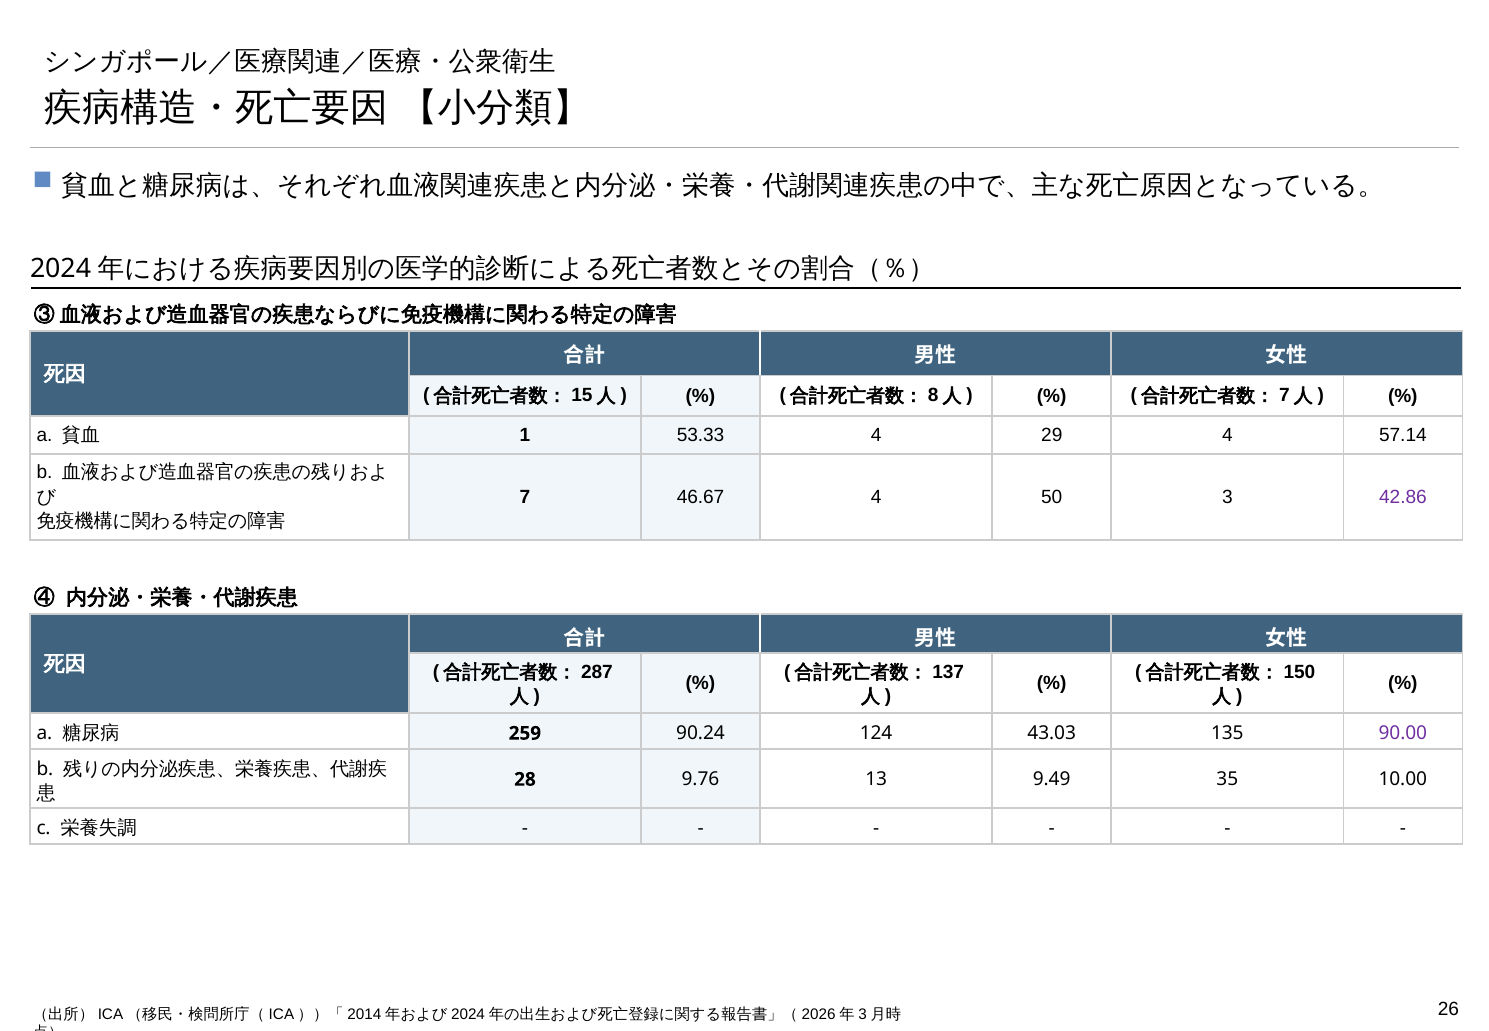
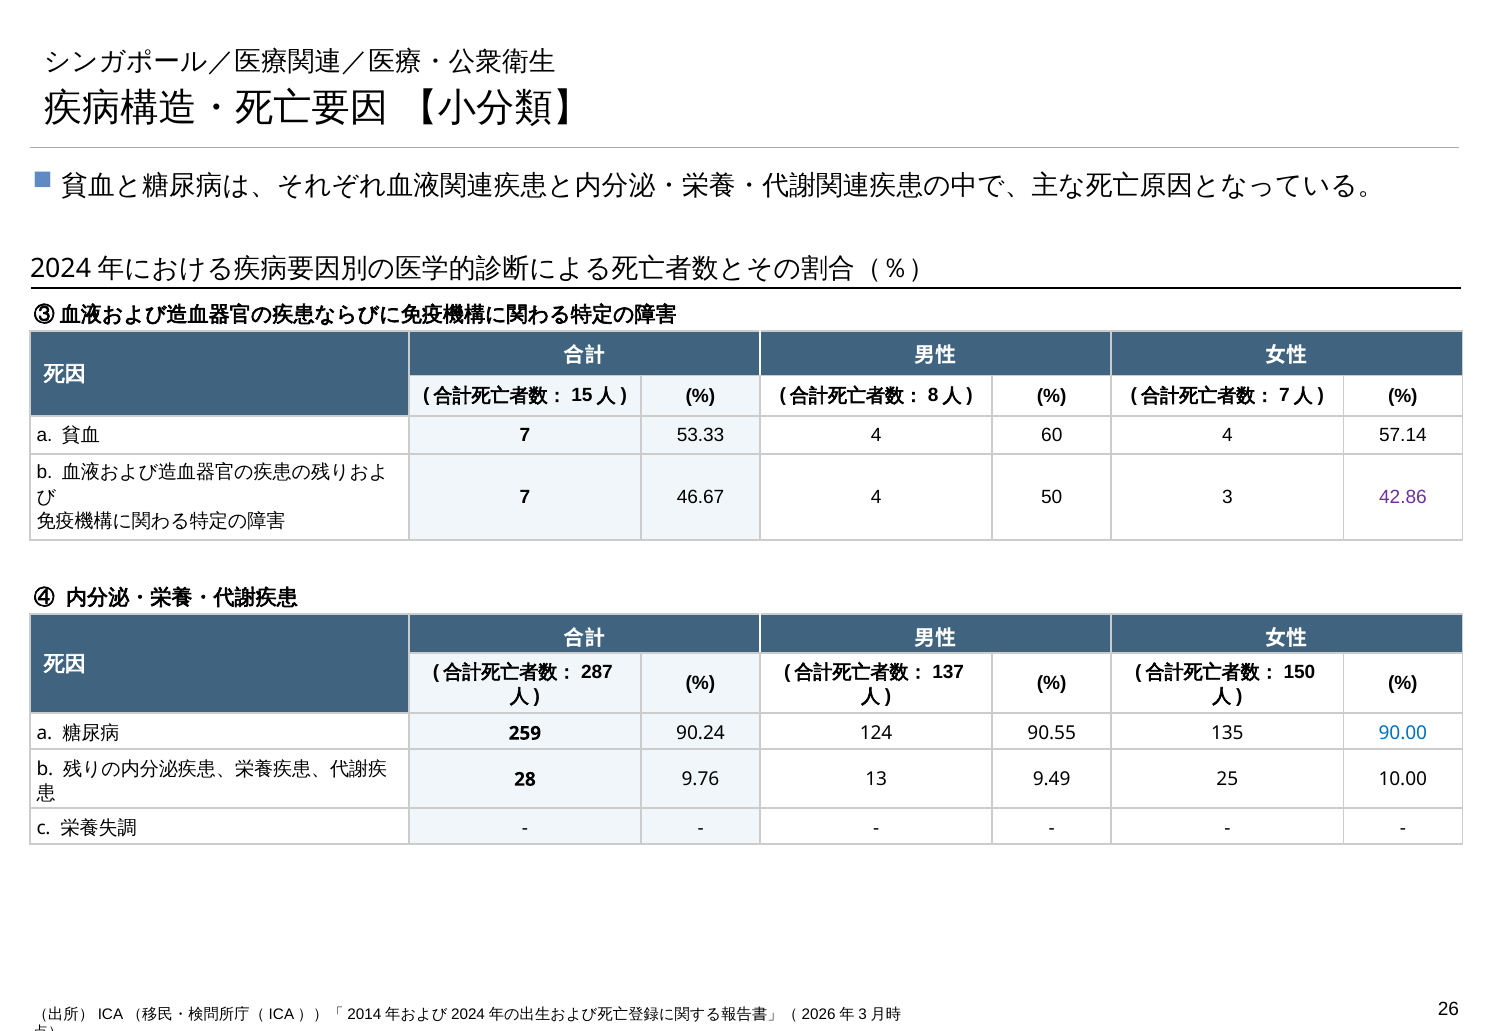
1 at (525, 435): 1 -> 7
29: 29 -> 60
43.03: 43.03 -> 90.55
90.00 colour: purple -> blue
35: 35 -> 25
